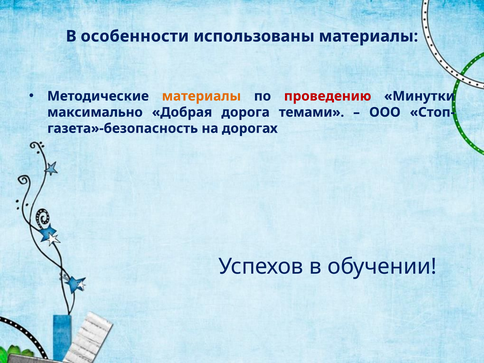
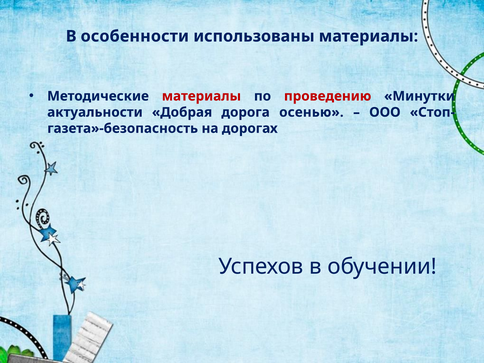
материалы at (201, 96) colour: orange -> red
максимально: максимально -> актуальности
темами: темами -> осенью
